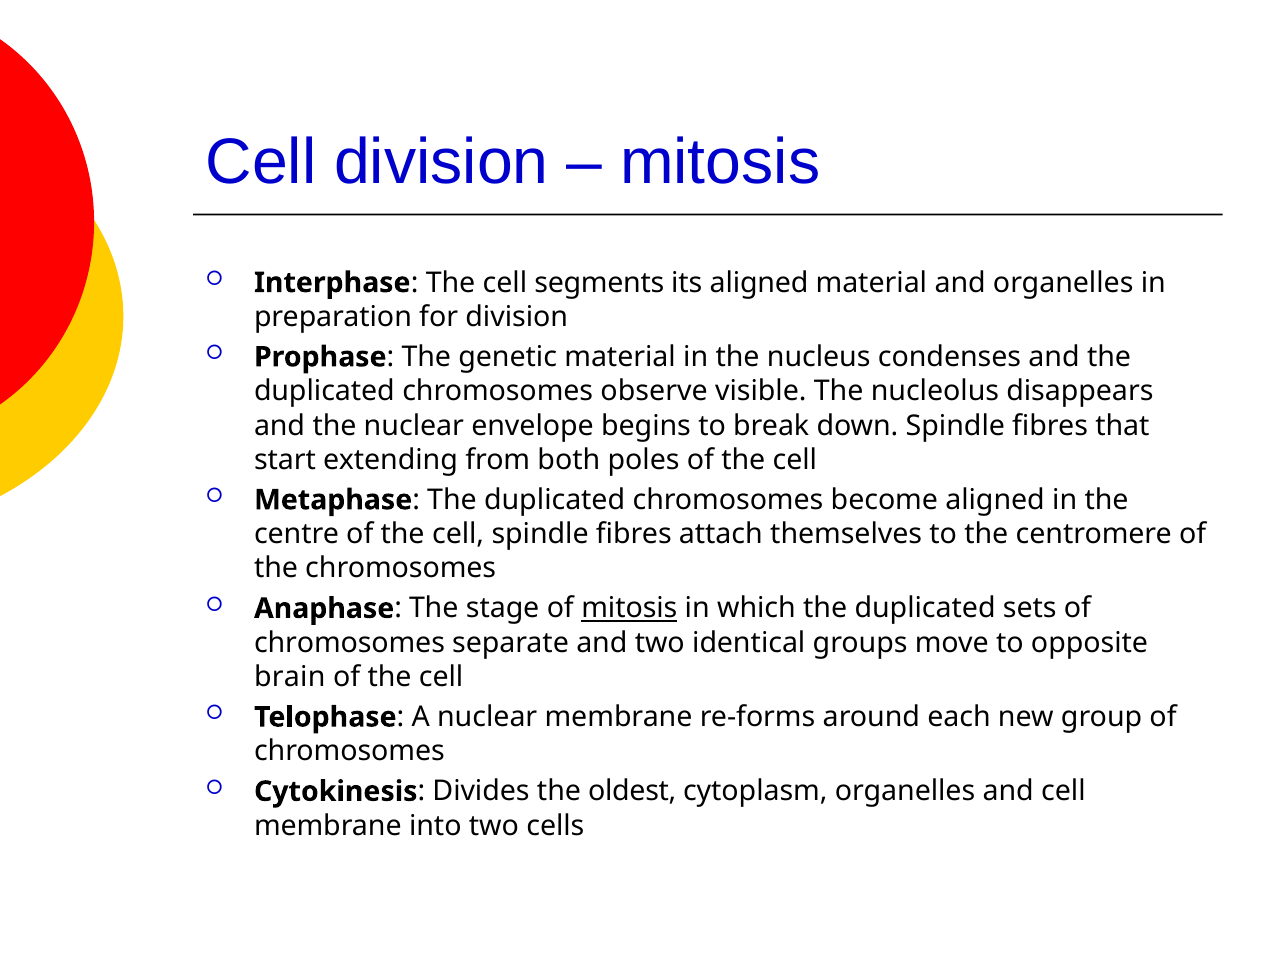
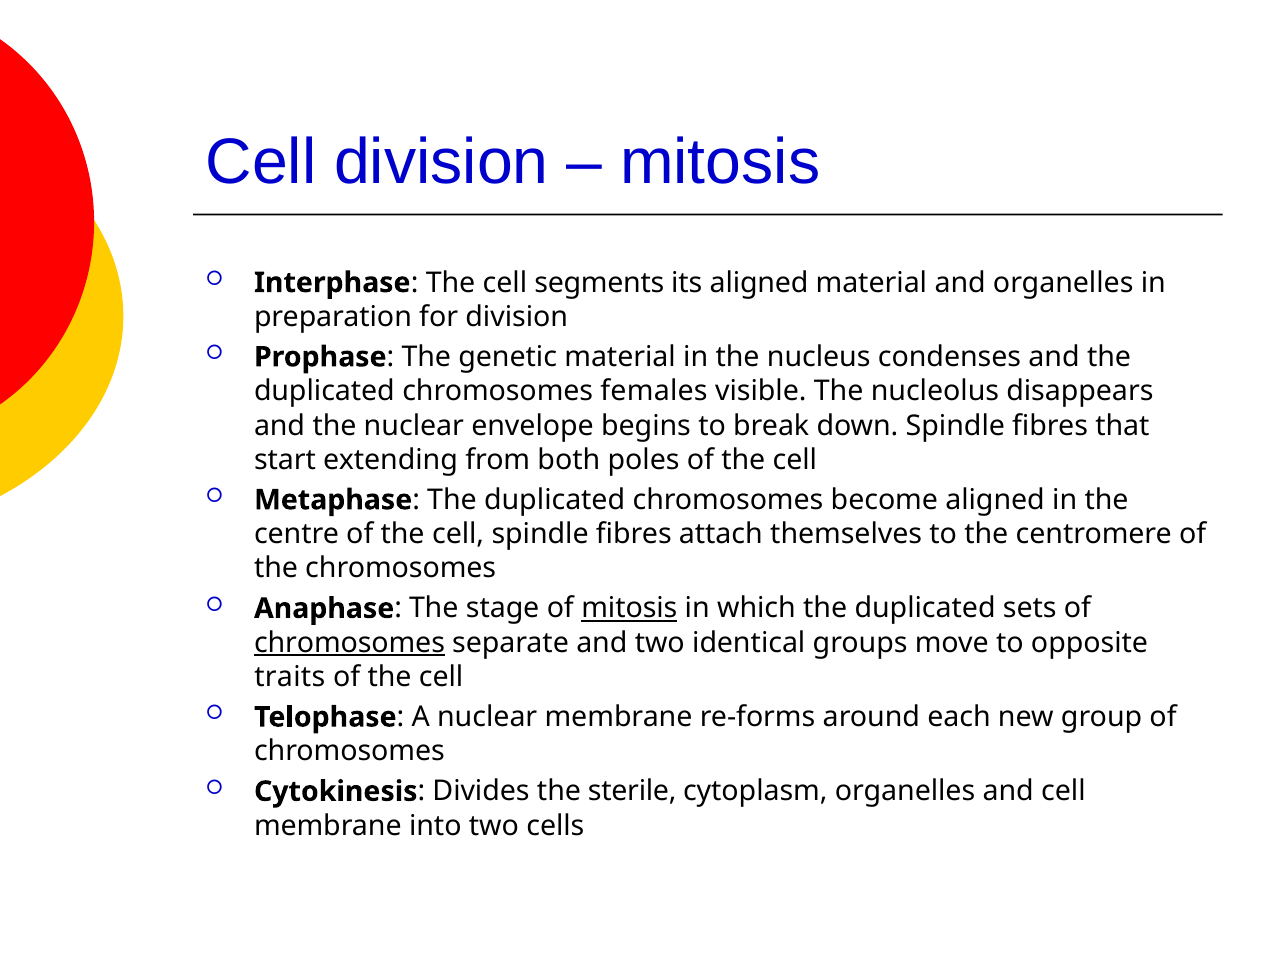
observe: observe -> females
chromosomes at (349, 643) underline: none -> present
brain: brain -> traits
oldest: oldest -> sterile
